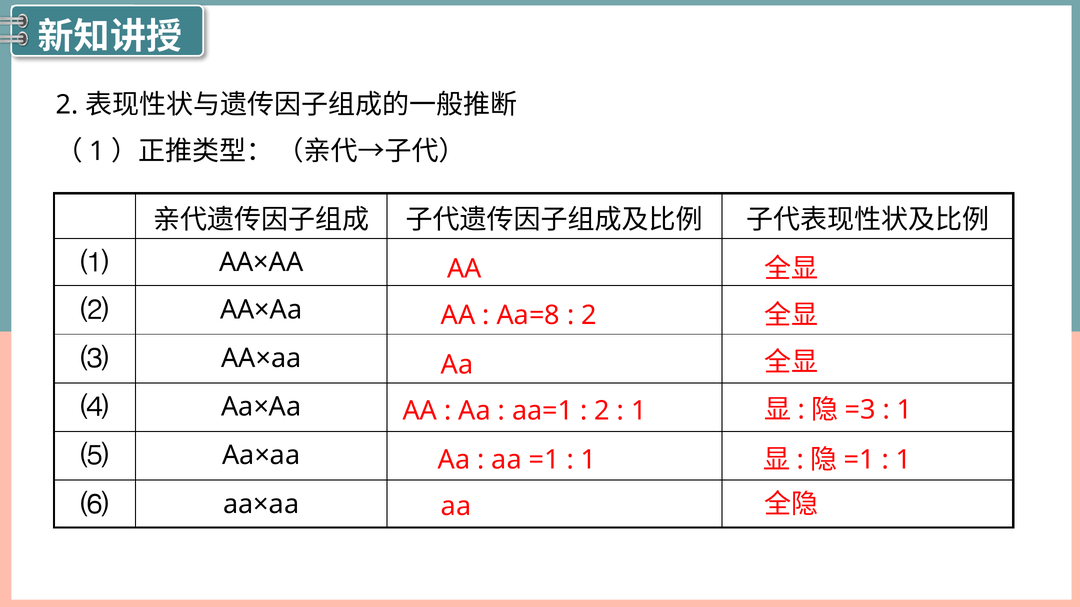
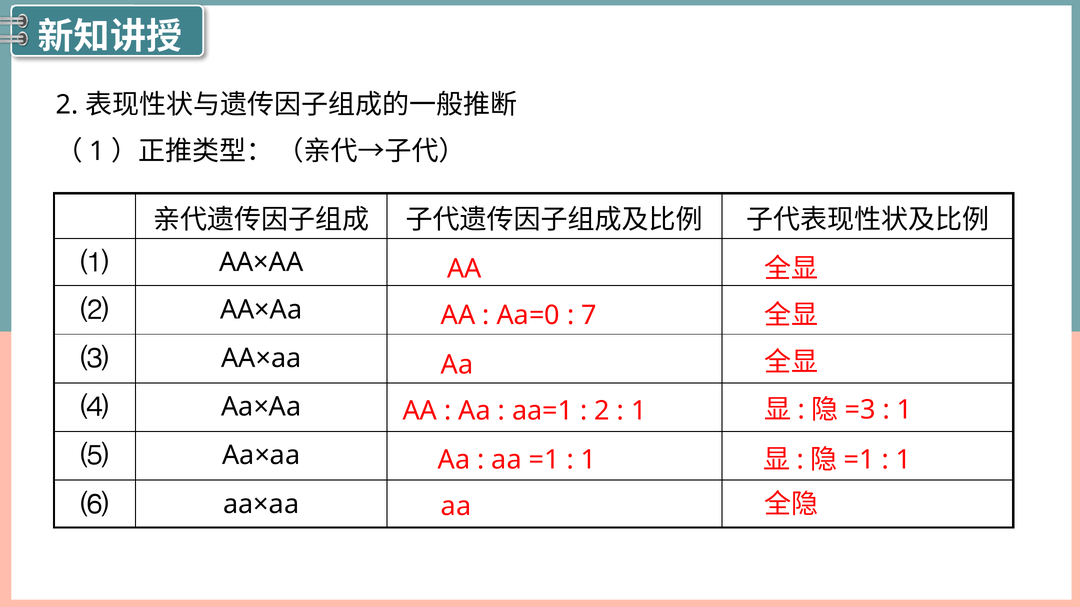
Aa=8: Aa=8 -> Aa=0
2 at (589, 316): 2 -> 7
